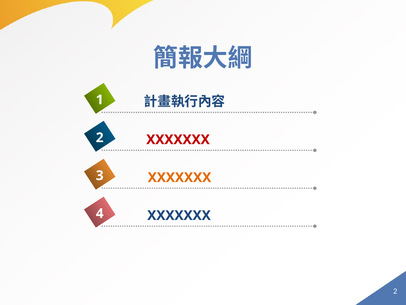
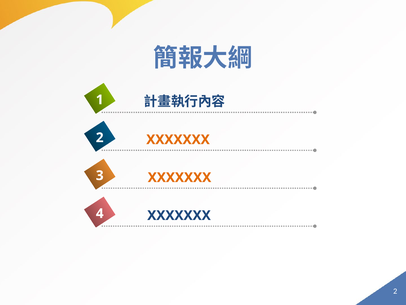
XXXXXXX at (178, 139) colour: red -> orange
